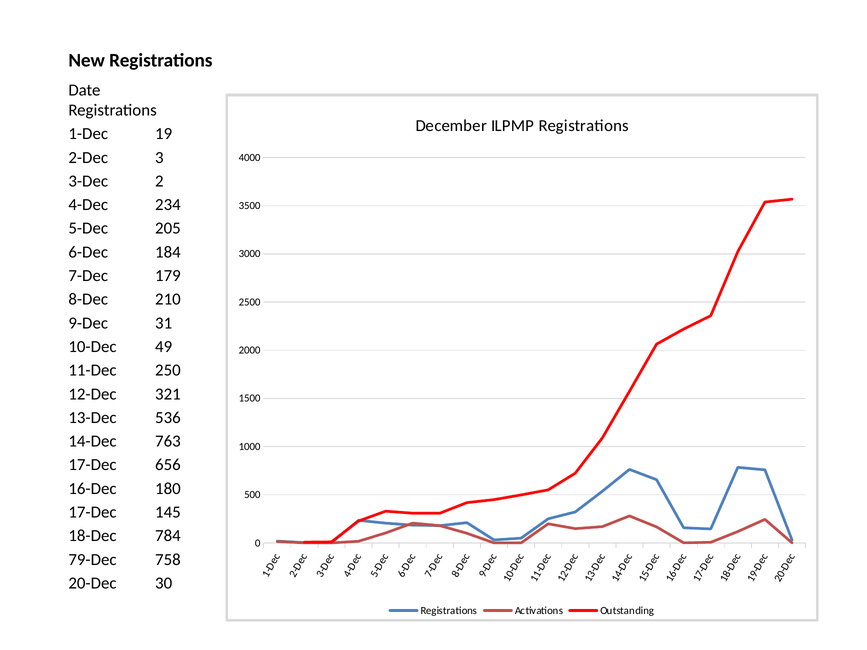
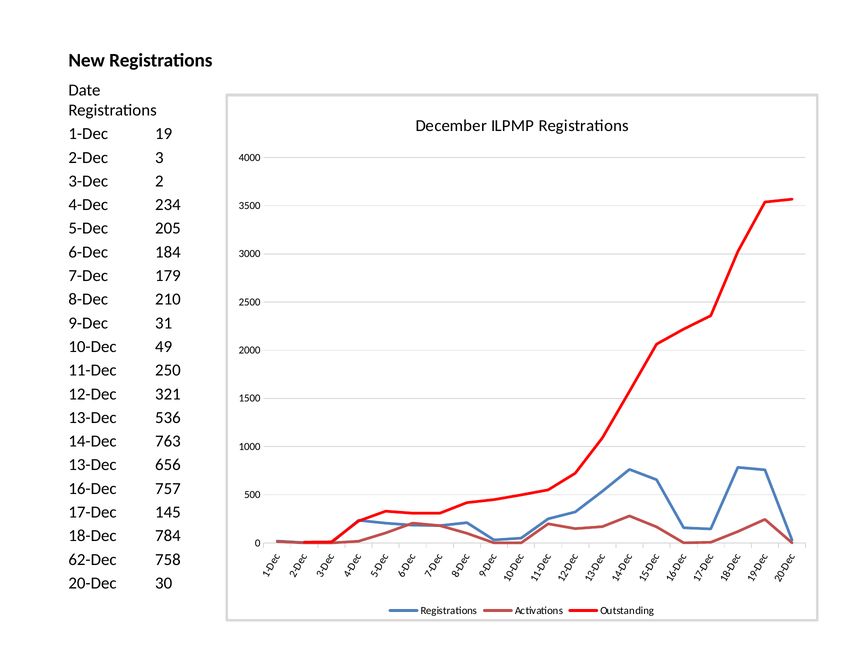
17-Dec at (92, 465): 17-Dec -> 13-Dec
180: 180 -> 757
79-Dec: 79-Dec -> 62-Dec
